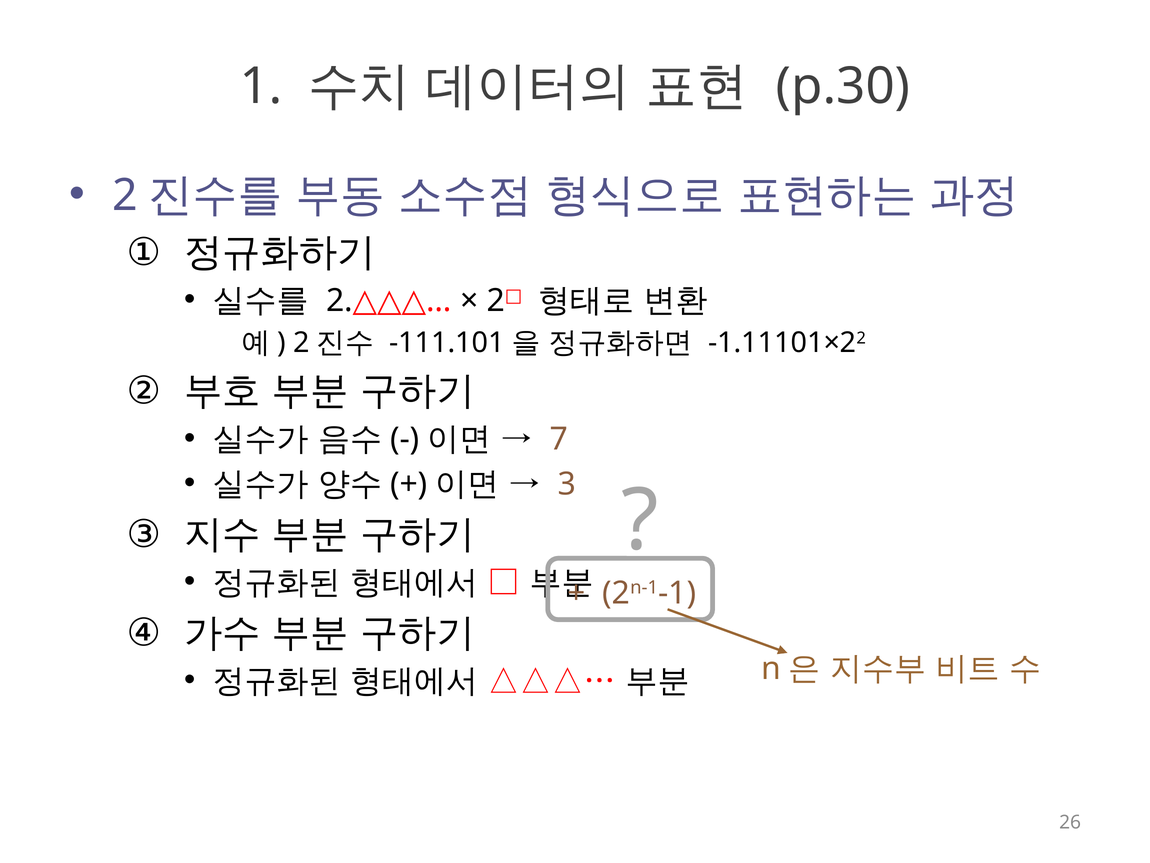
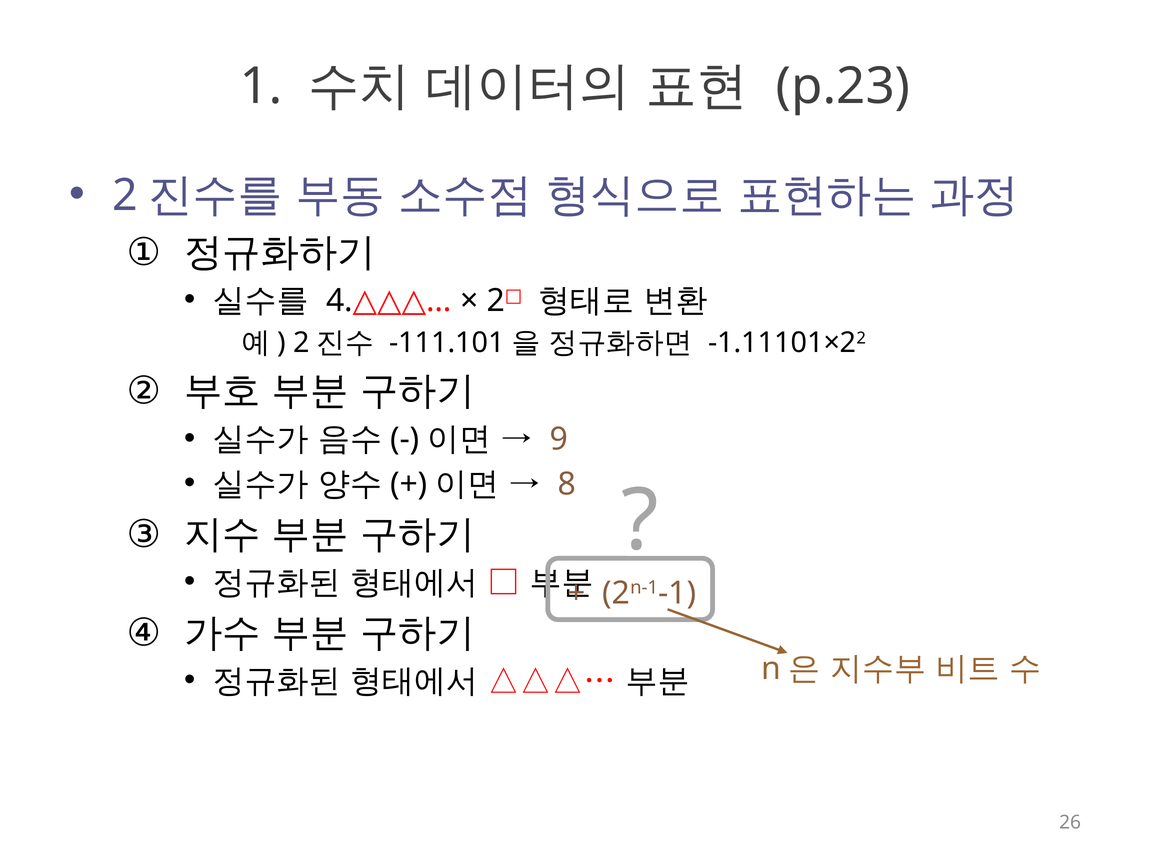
p.30: p.30 -> p.23
2 at (339, 300): 2 -> 4
7: 7 -> 9
3: 3 -> 8
